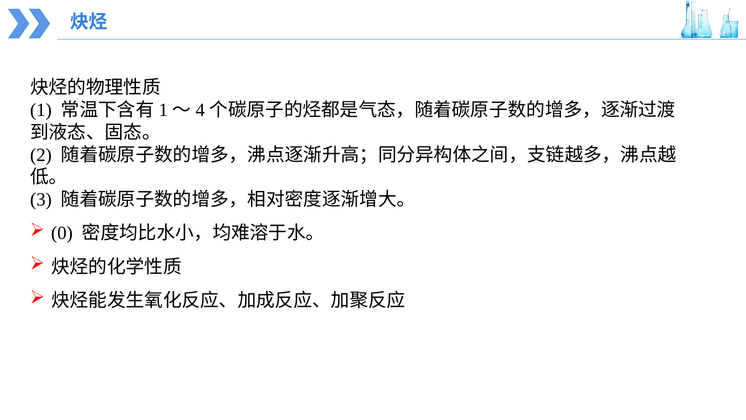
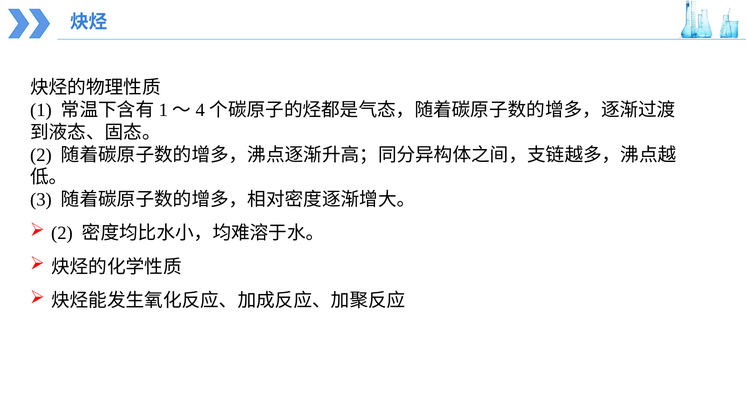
0 at (62, 233): 0 -> 2
